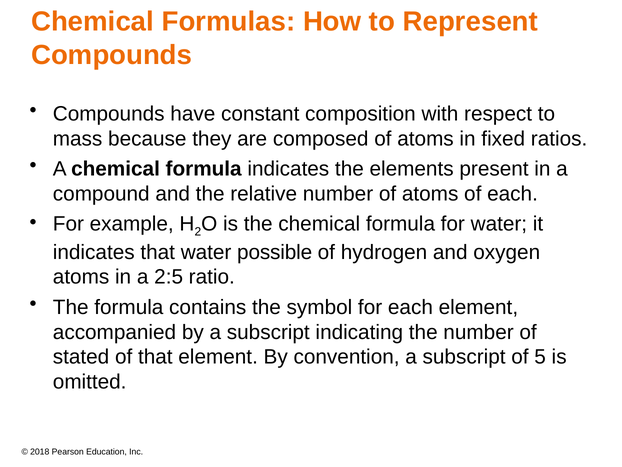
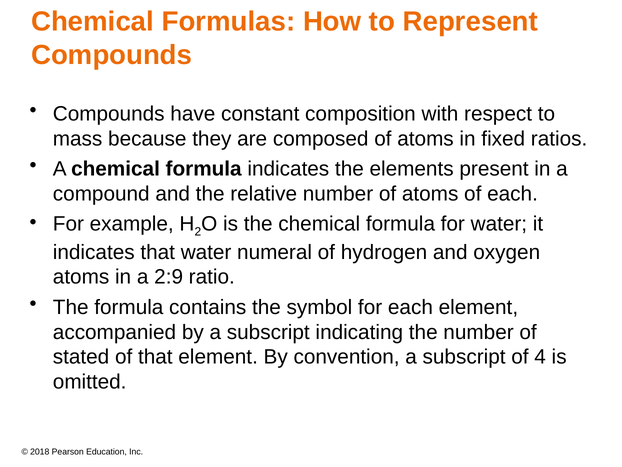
possible: possible -> numeral
2:5: 2:5 -> 2:9
5: 5 -> 4
